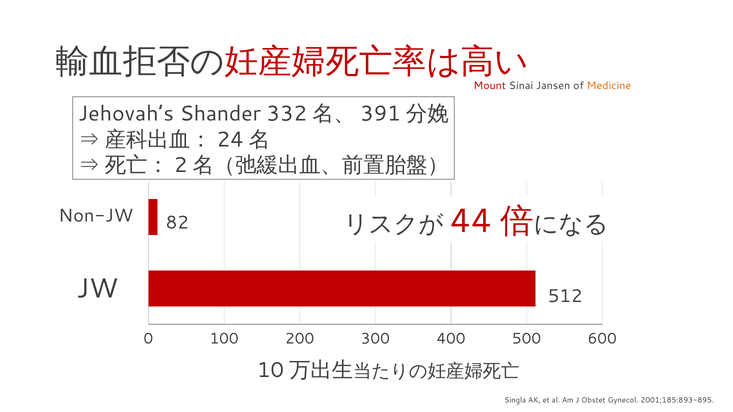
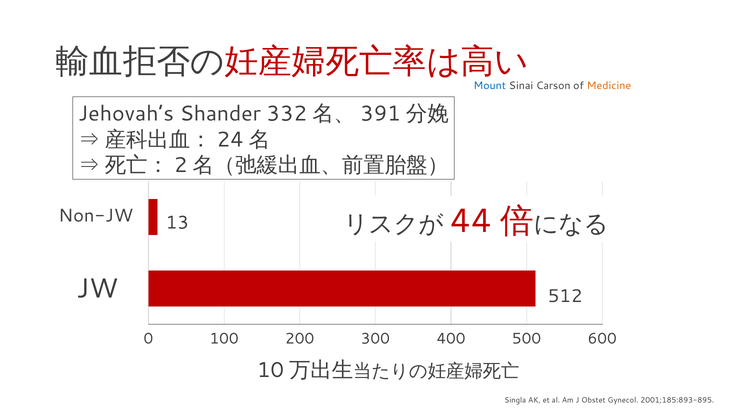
Mount colour: red -> blue
Jansen: Jansen -> Carson
82: 82 -> 13
